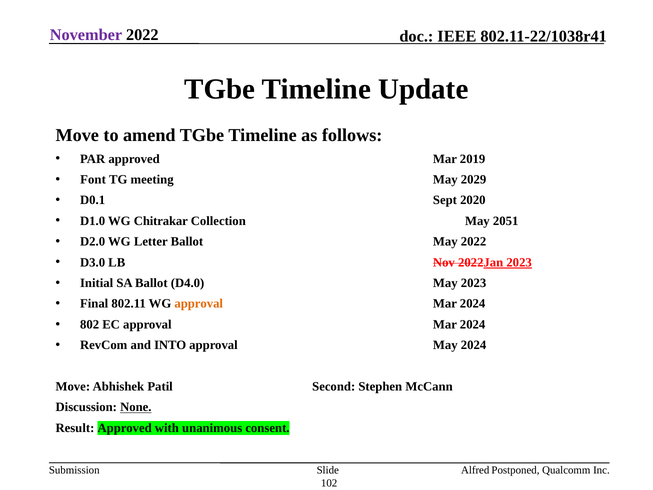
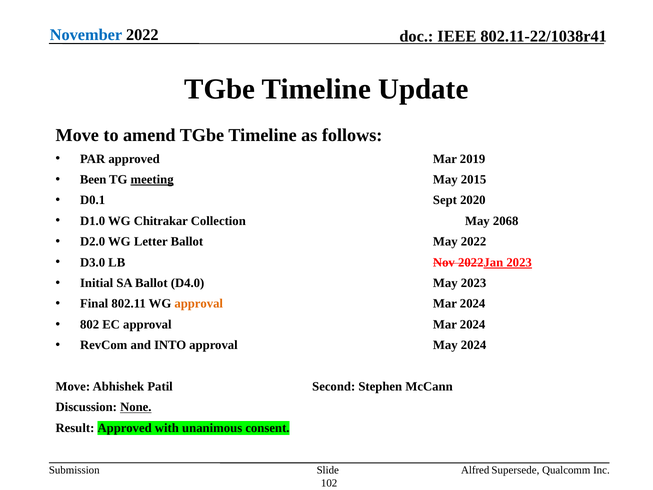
November colour: purple -> blue
Font: Font -> Been
meeting underline: none -> present
2029: 2029 -> 2015
2051: 2051 -> 2068
Postponed: Postponed -> Supersede
